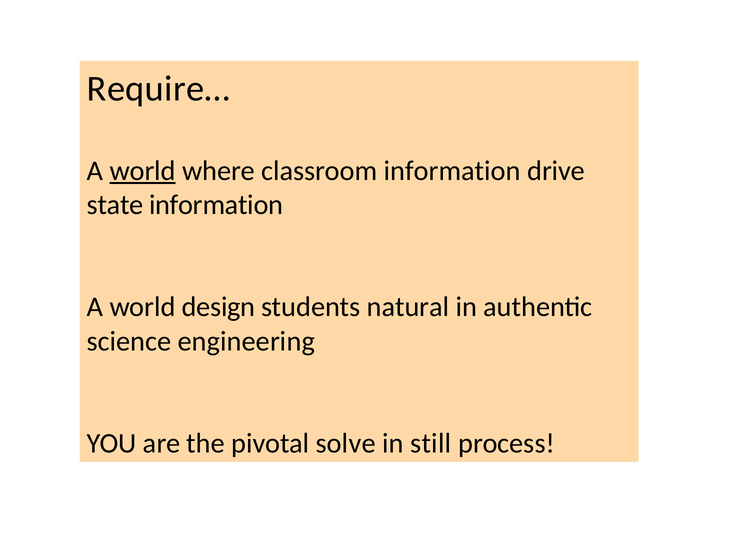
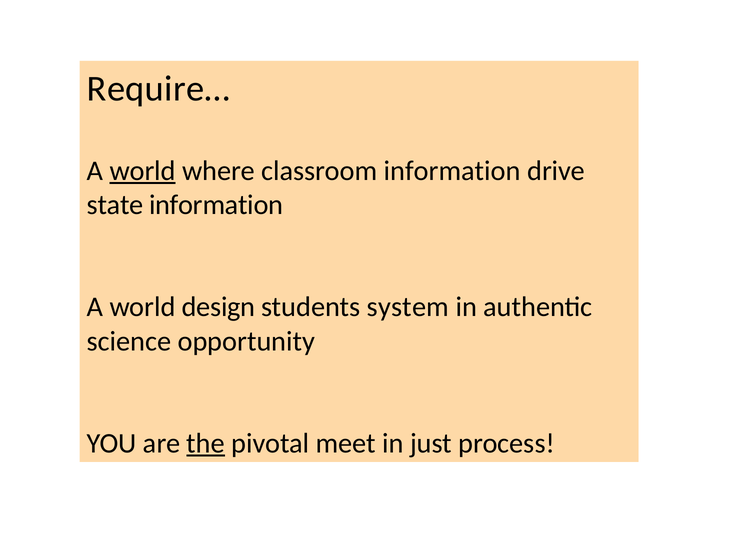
natural: natural -> system
engineering: engineering -> opportunity
the underline: none -> present
solve: solve -> meet
still: still -> just
